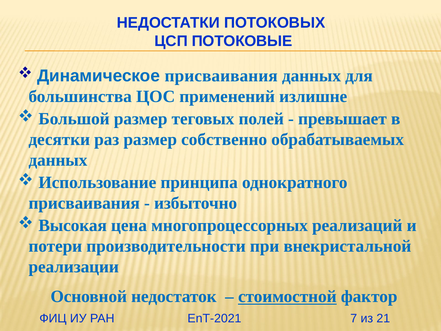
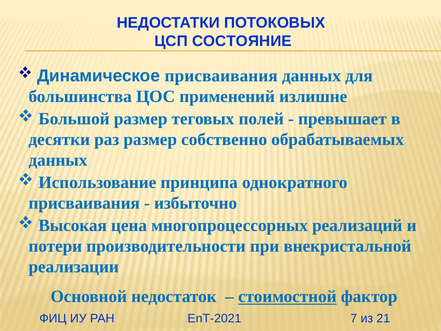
ПОТОКОВЫЕ: ПОТОКОВЫЕ -> СОСТОЯНИЕ
